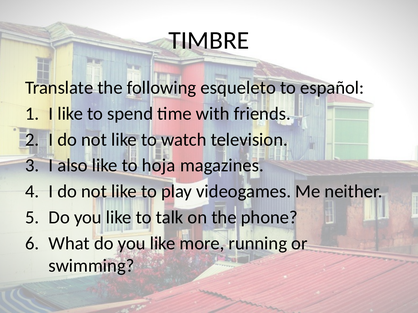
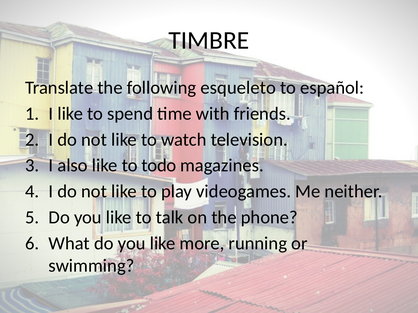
hoja: hoja -> todo
